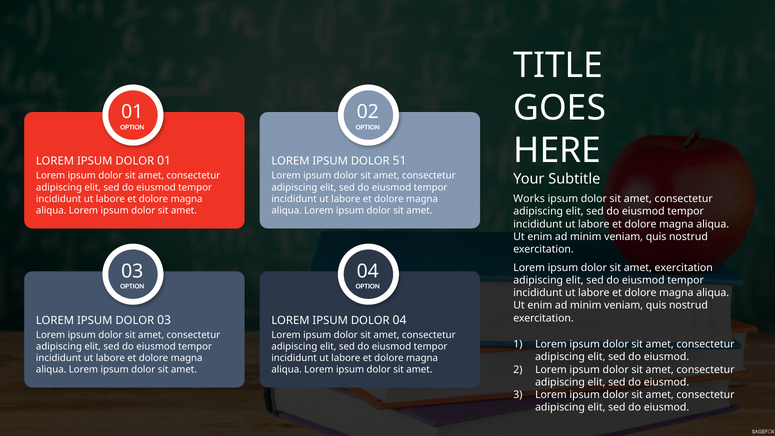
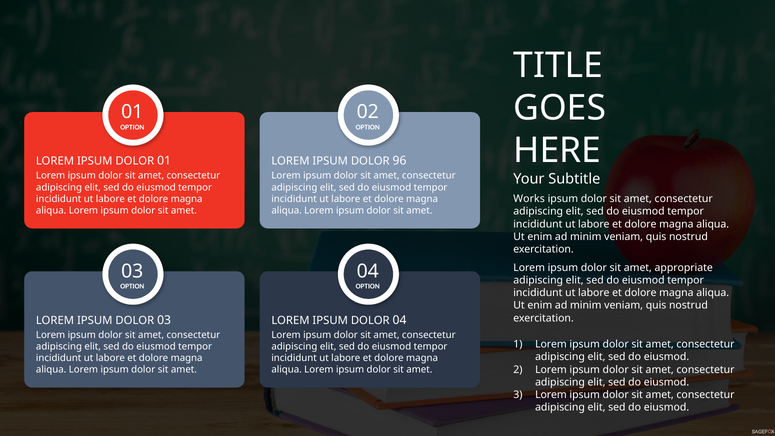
51: 51 -> 96
amet exercitation: exercitation -> appropriate
